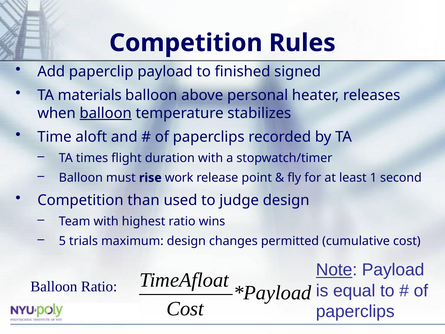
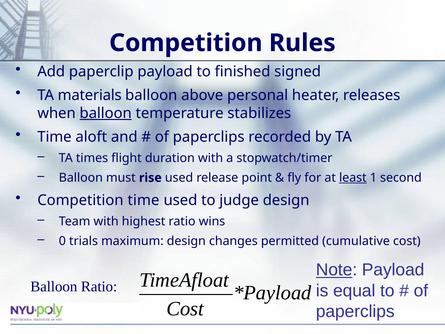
rise work: work -> used
least underline: none -> present
Competition than: than -> time
5: 5 -> 0
